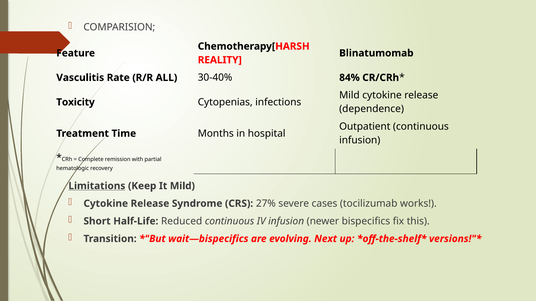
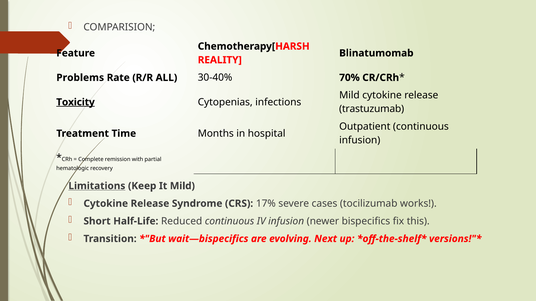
Vasculitis: Vasculitis -> Problems
84%: 84% -> 70%
Toxicity underline: none -> present
dependence: dependence -> trastuzumab
27%: 27% -> 17%
